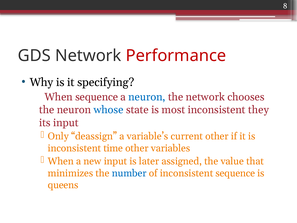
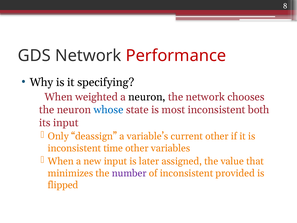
When sequence: sequence -> weighted
neuron at (147, 97) colour: blue -> black
they: they -> both
number colour: blue -> purple
inconsistent sequence: sequence -> provided
queens: queens -> flipped
